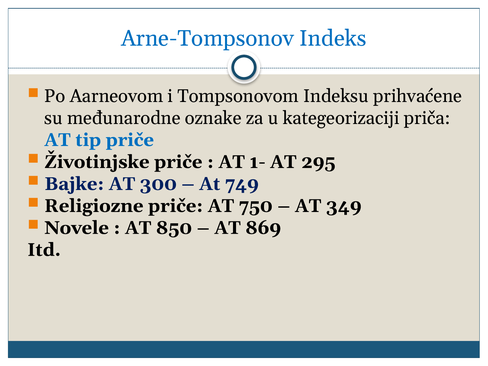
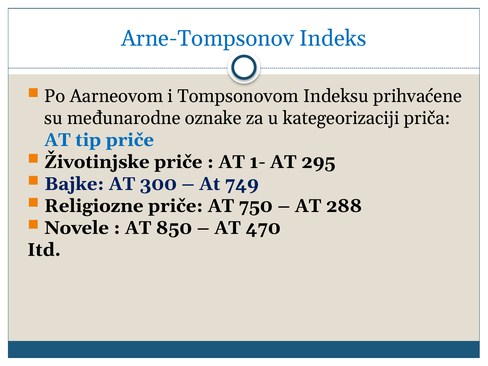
349: 349 -> 288
869: 869 -> 470
